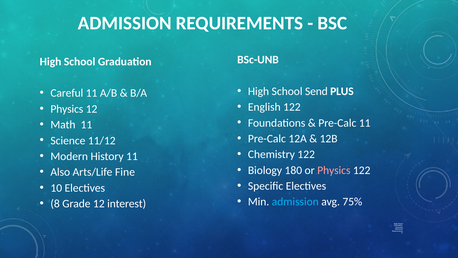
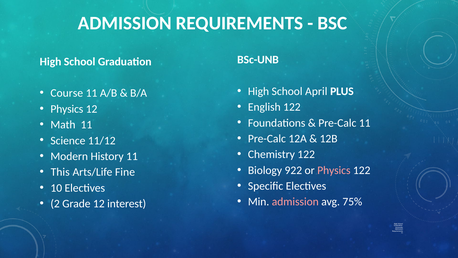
Send: Send -> April
Careful: Careful -> Course
180: 180 -> 922
Also: Also -> This
admission at (295, 202) colour: light blue -> pink
8: 8 -> 2
